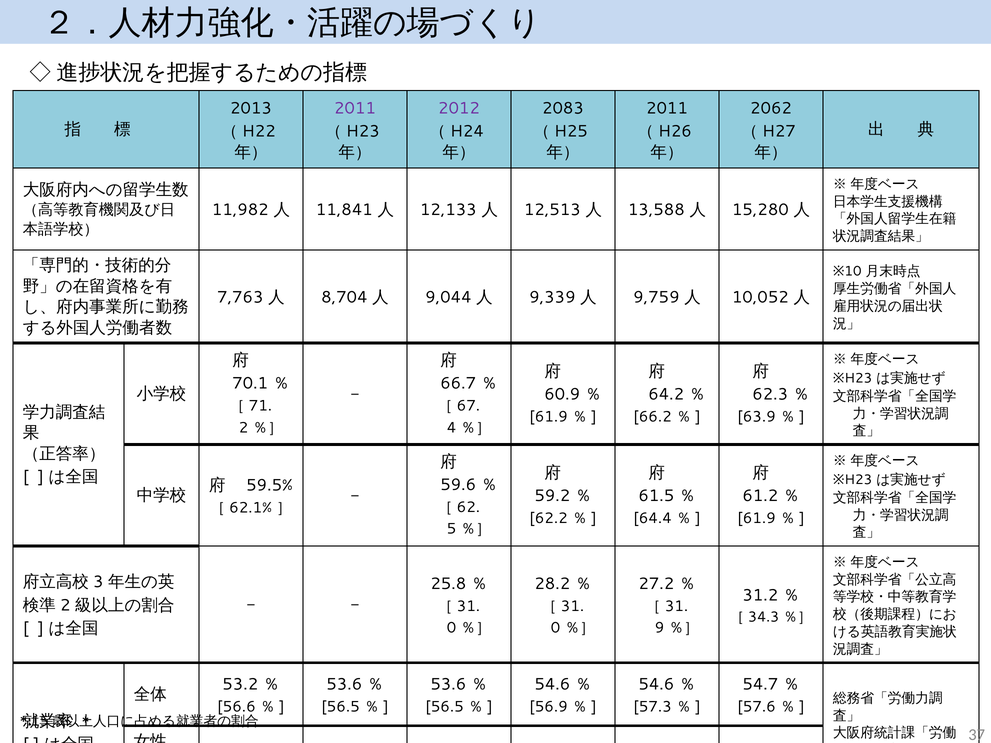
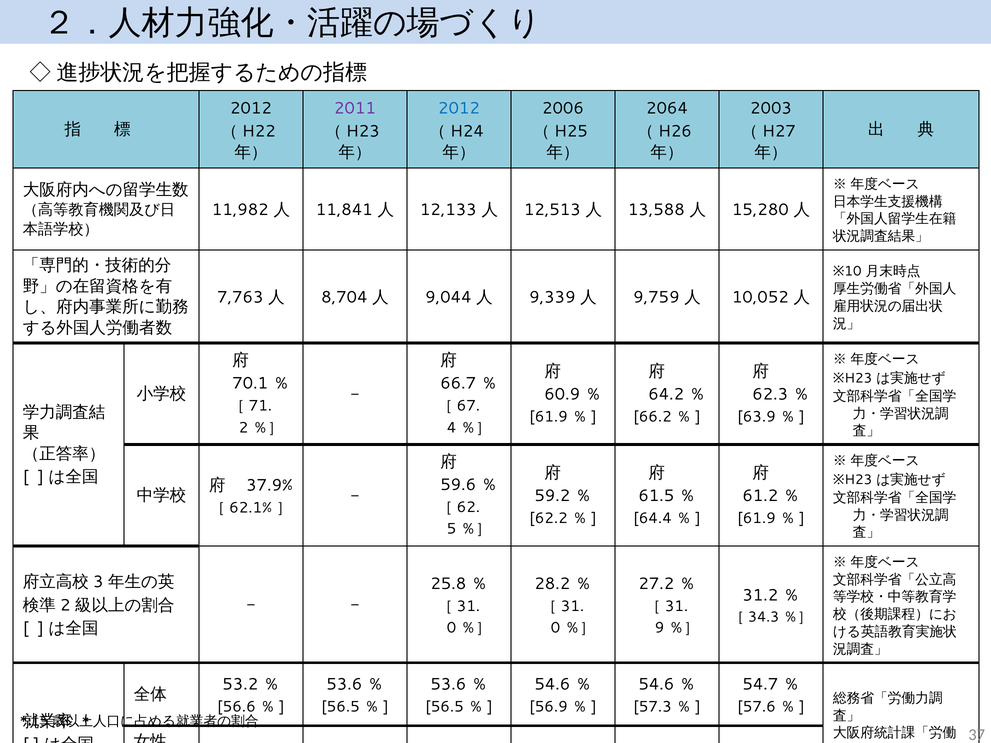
2013 at (251, 108): 2013 -> 2012
2012 at (459, 108) colour: purple -> blue
2083: 2083 -> 2006
2011 at (667, 108): 2011 -> 2064
2062: 2062 -> 2003
59.5%: 59.5% -> 37.9%
